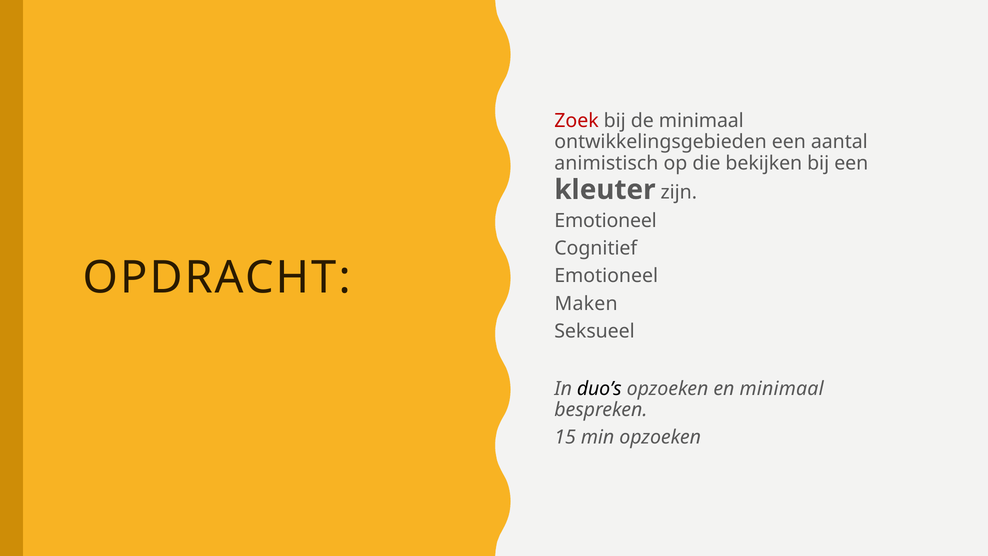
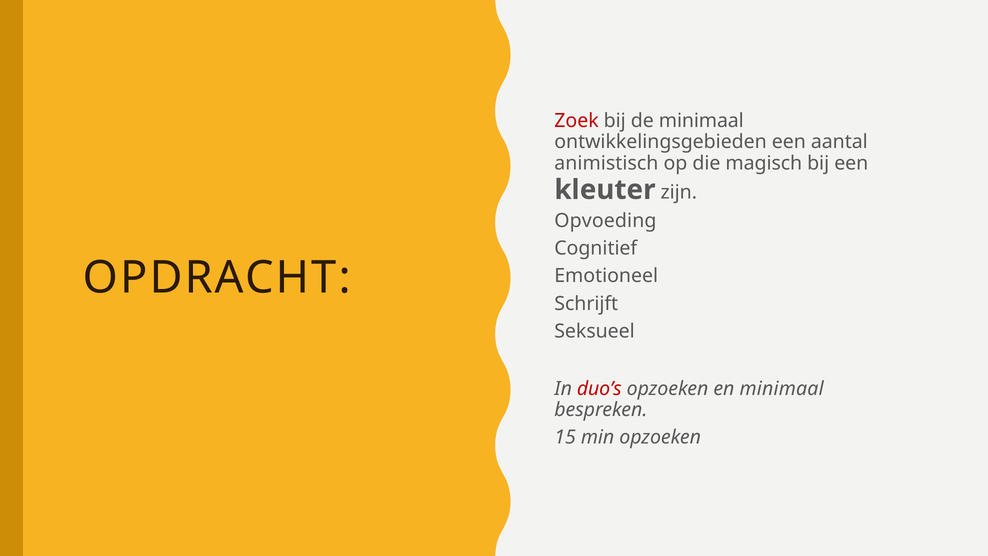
bekijken: bekijken -> magisch
Emotioneel at (606, 221): Emotioneel -> Opvoeding
Maken: Maken -> Schrijft
duo’s colour: black -> red
